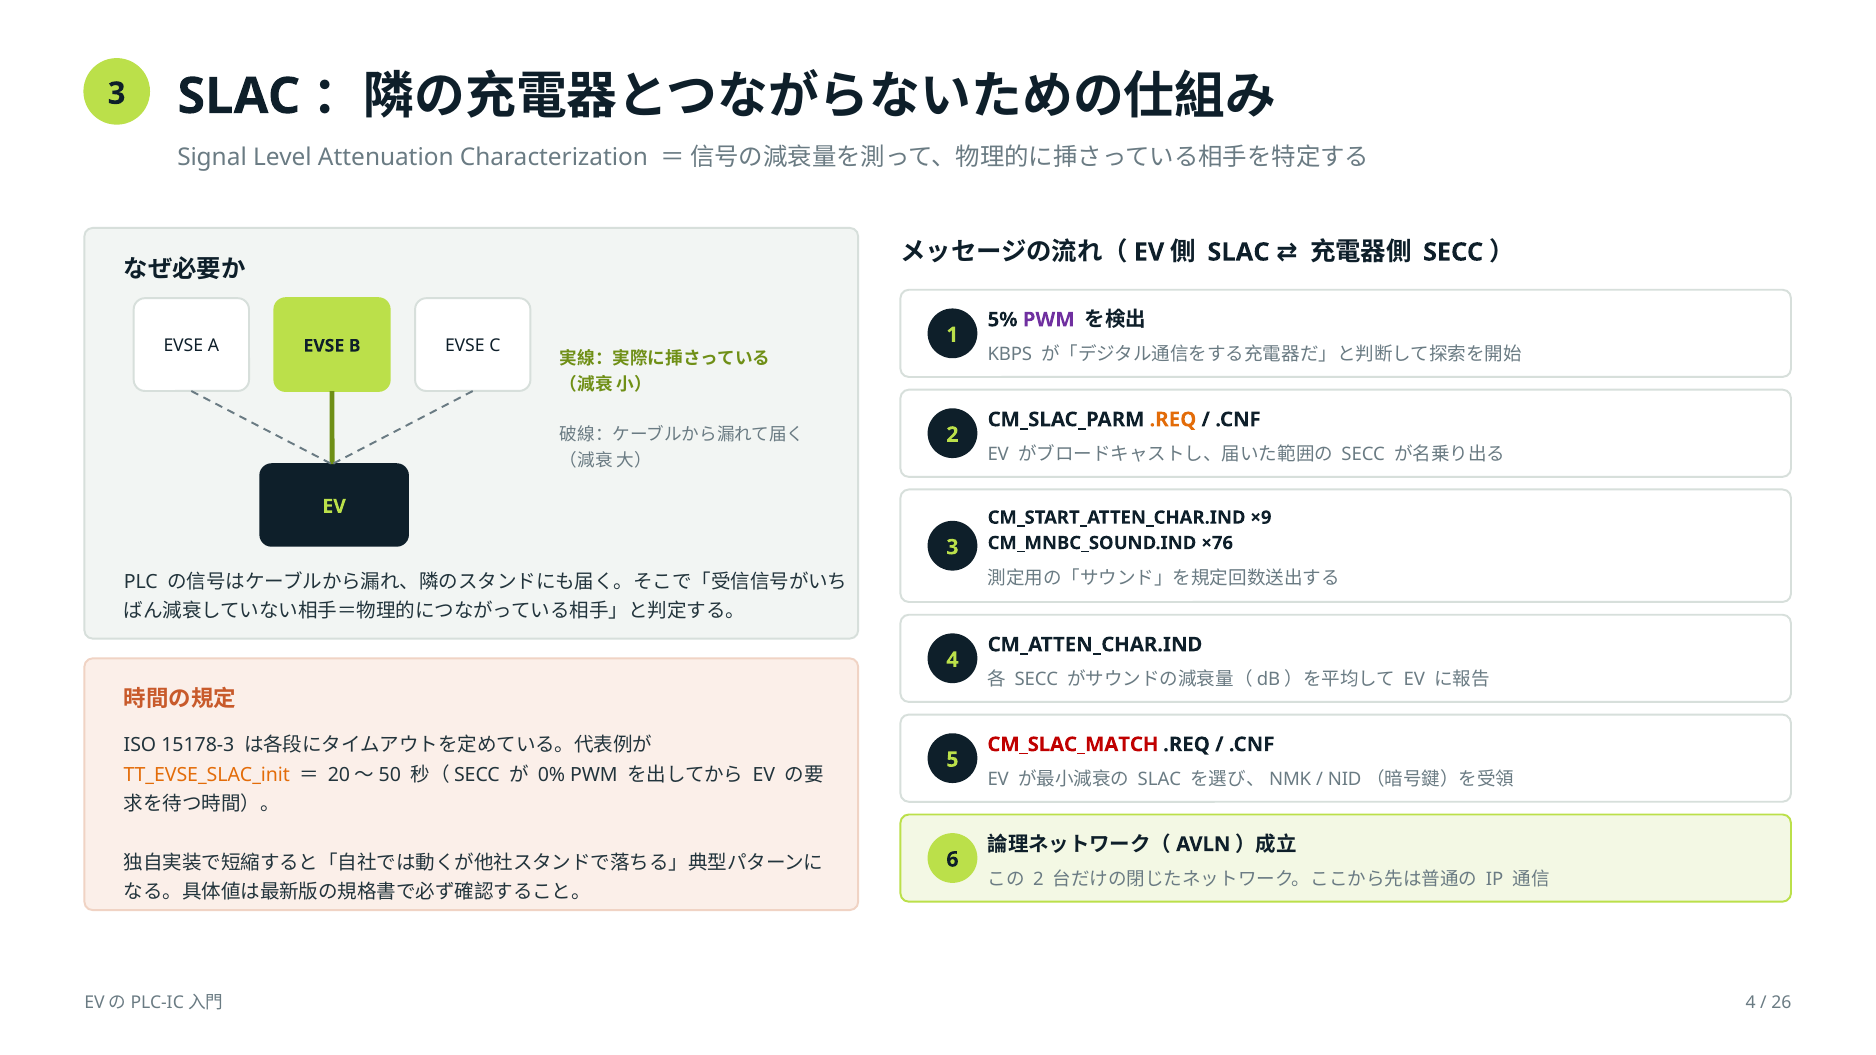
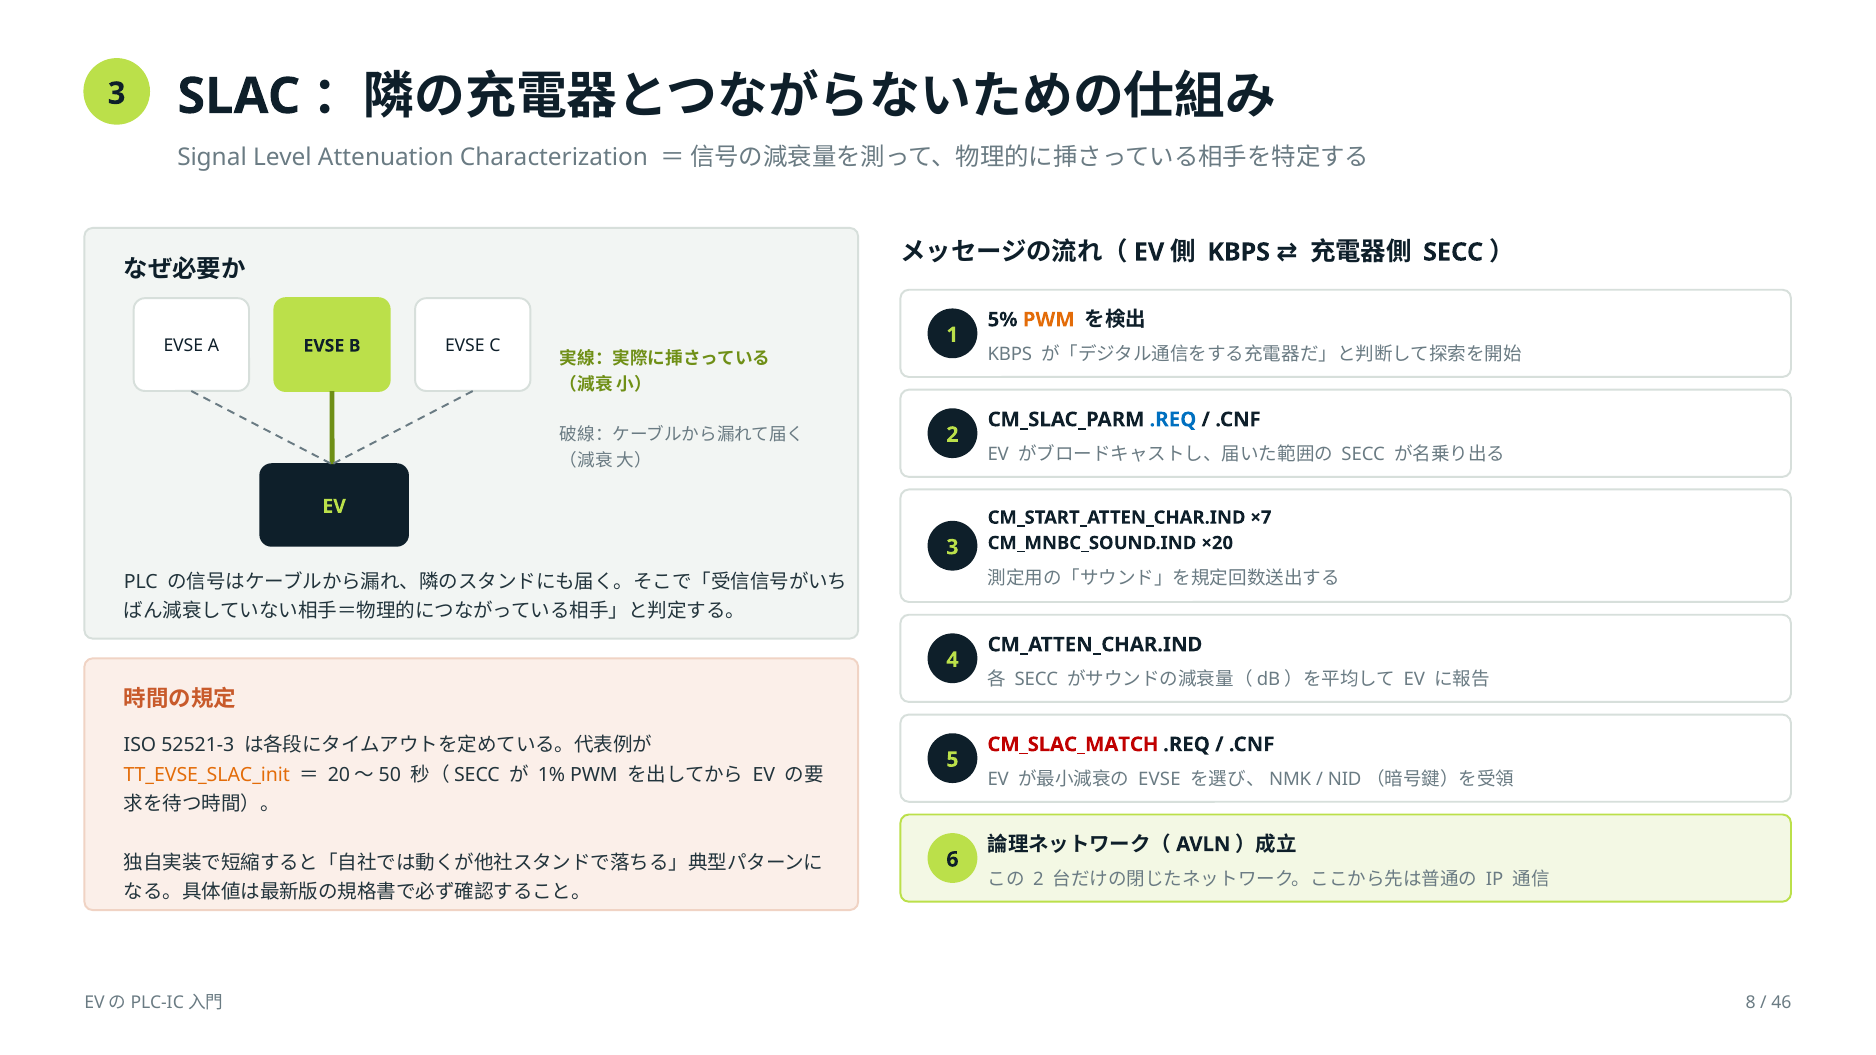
SLAC at (1238, 252): SLAC -> KBPS
PWM at (1049, 320) colour: purple -> orange
.REQ at (1173, 420) colour: orange -> blue
×9: ×9 -> ×7
×76: ×76 -> ×20
15178-3: 15178-3 -> 52521-3
0%: 0% -> 1%
SLAC at (1159, 779): SLAC -> EVSE
4 at (1751, 1003): 4 -> 8
26: 26 -> 46
